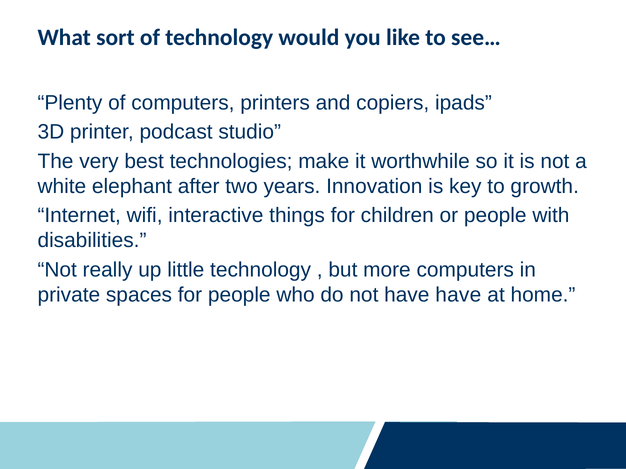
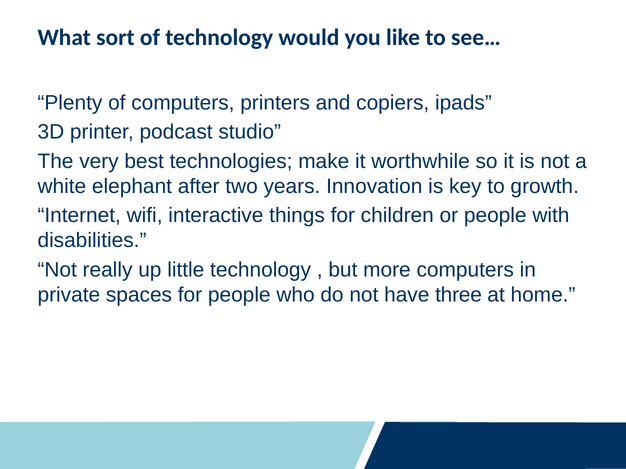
have have: have -> three
